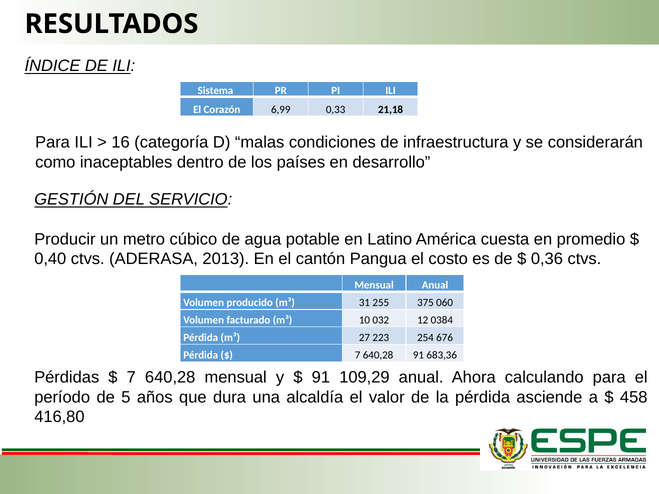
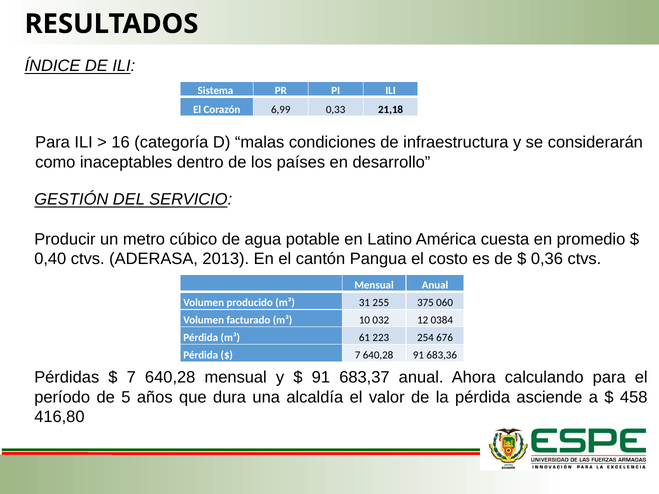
27: 27 -> 61
109,29: 109,29 -> 683,37
